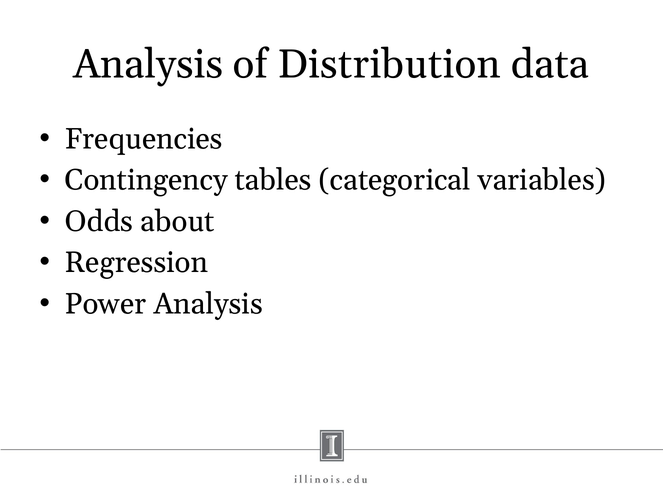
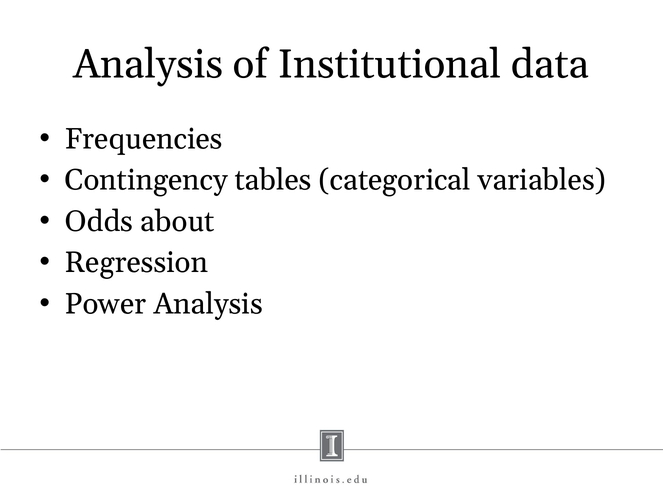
Distribution: Distribution -> Institutional
